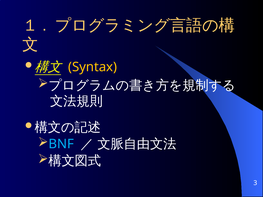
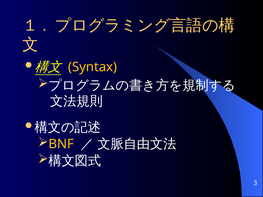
BNF colour: light blue -> yellow
